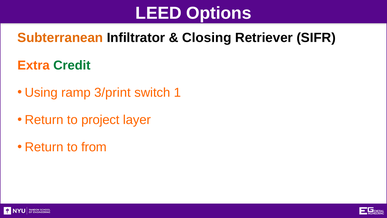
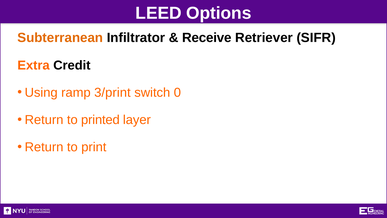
Closing: Closing -> Receive
Credit colour: green -> black
1: 1 -> 0
project: project -> printed
from: from -> print
